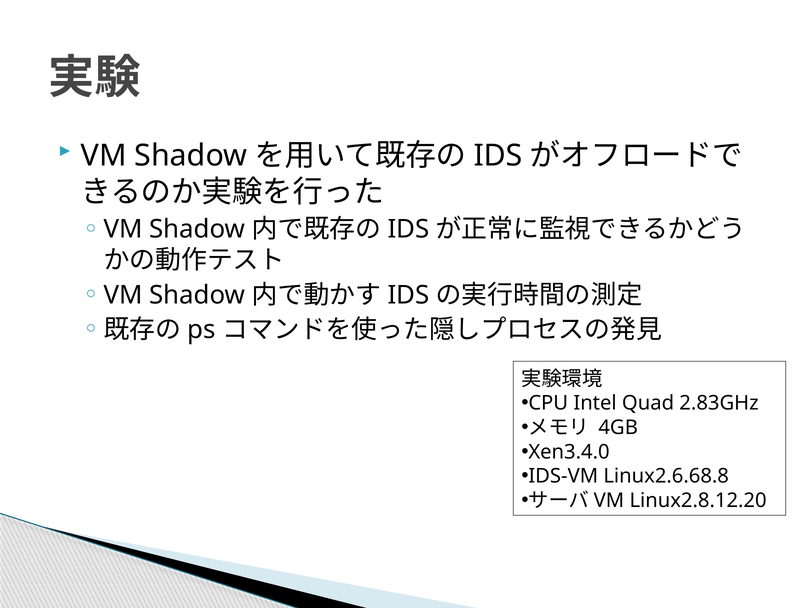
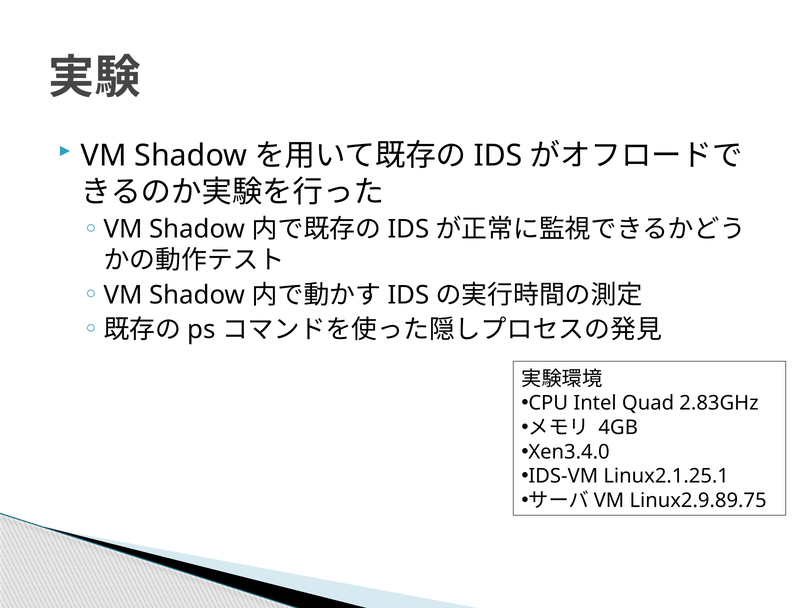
Linux2.6.68.8: Linux2.6.68.8 -> Linux2.1.25.1
Linux2.8.12.20: Linux2.8.12.20 -> Linux2.9.89.75
